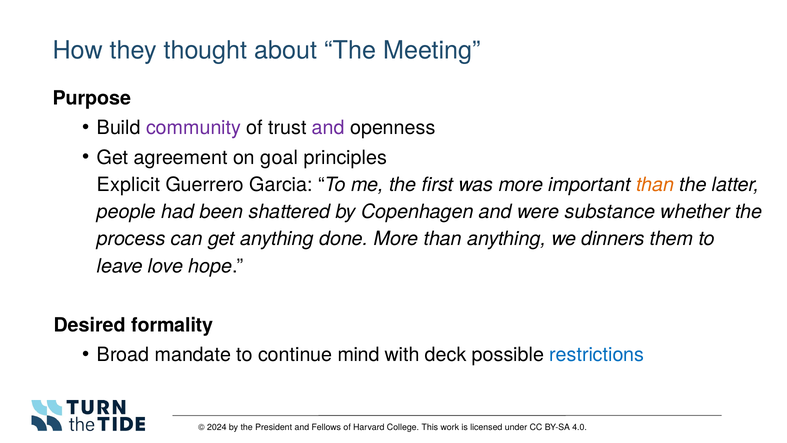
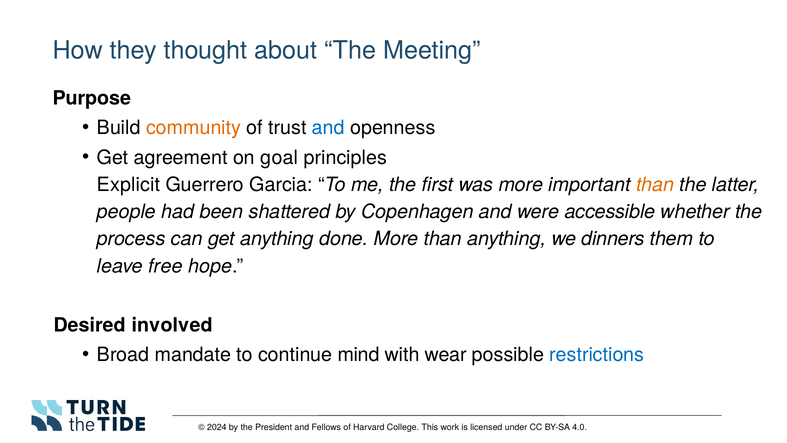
community colour: purple -> orange
and at (328, 128) colour: purple -> blue
substance: substance -> accessible
love: love -> free
formality: formality -> involved
deck: deck -> wear
